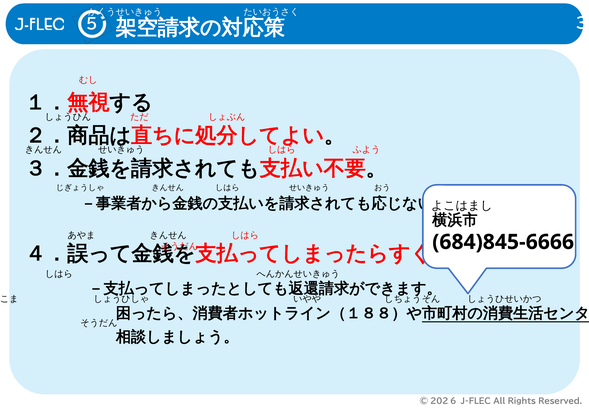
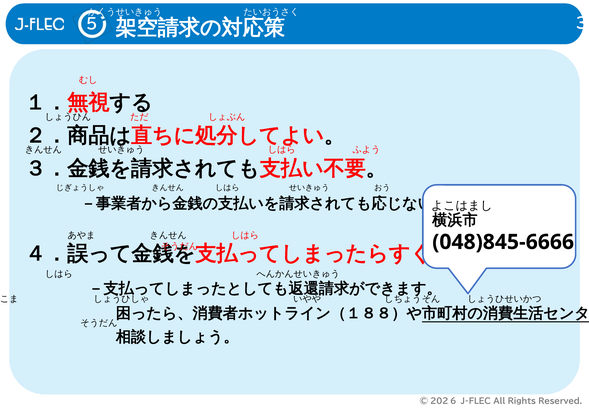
684)845-6666: 684)845-6666 -> 048)845-6666
